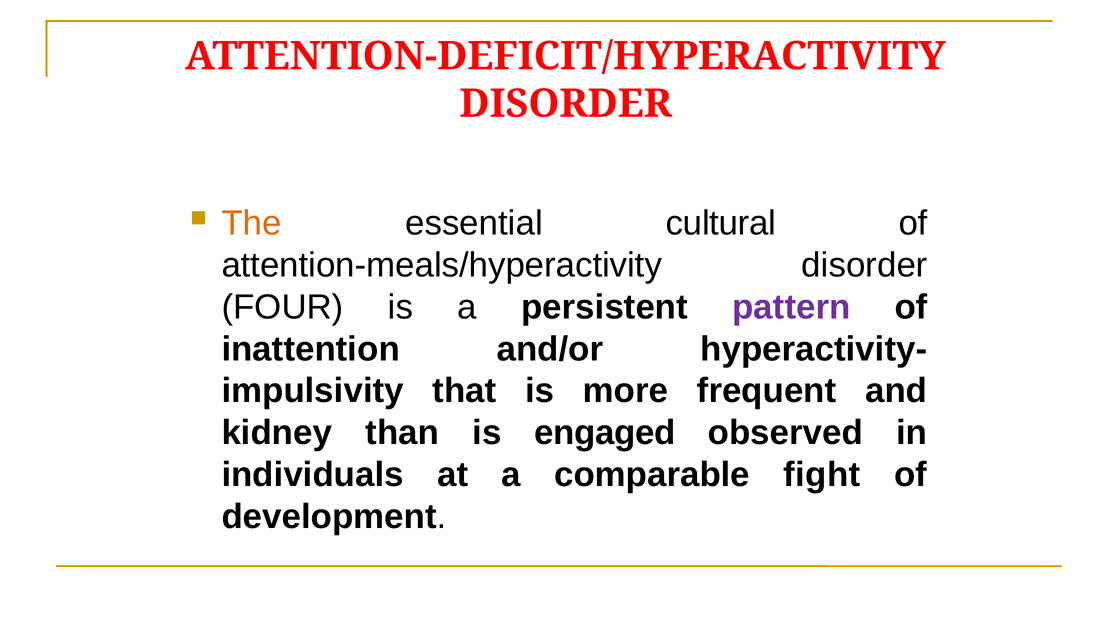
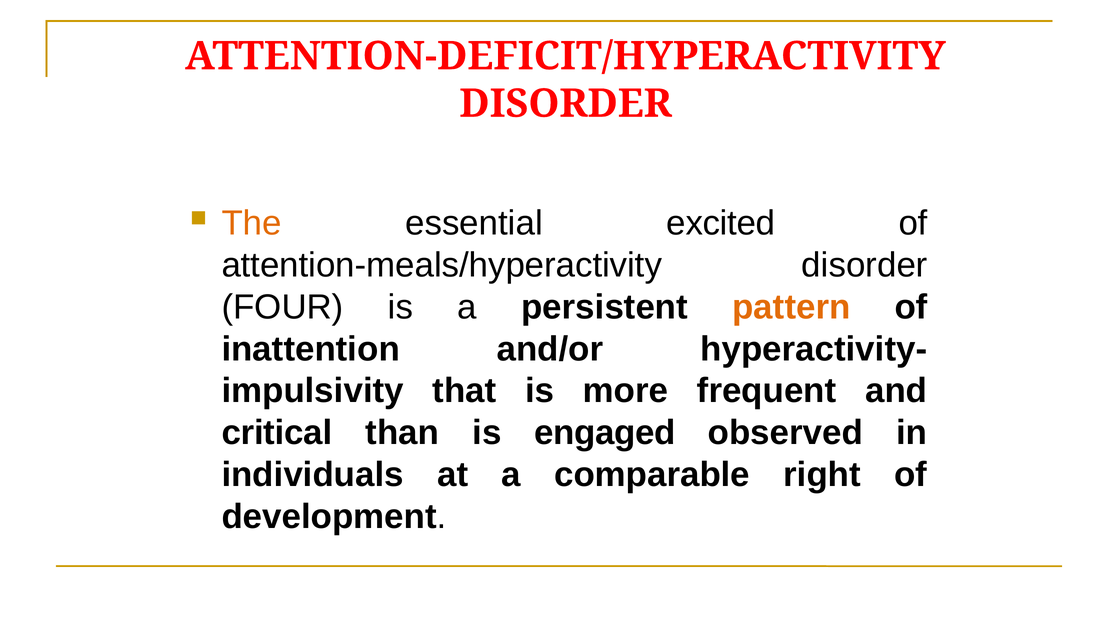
cultural: cultural -> excited
pattern colour: purple -> orange
kidney: kidney -> critical
fight: fight -> right
